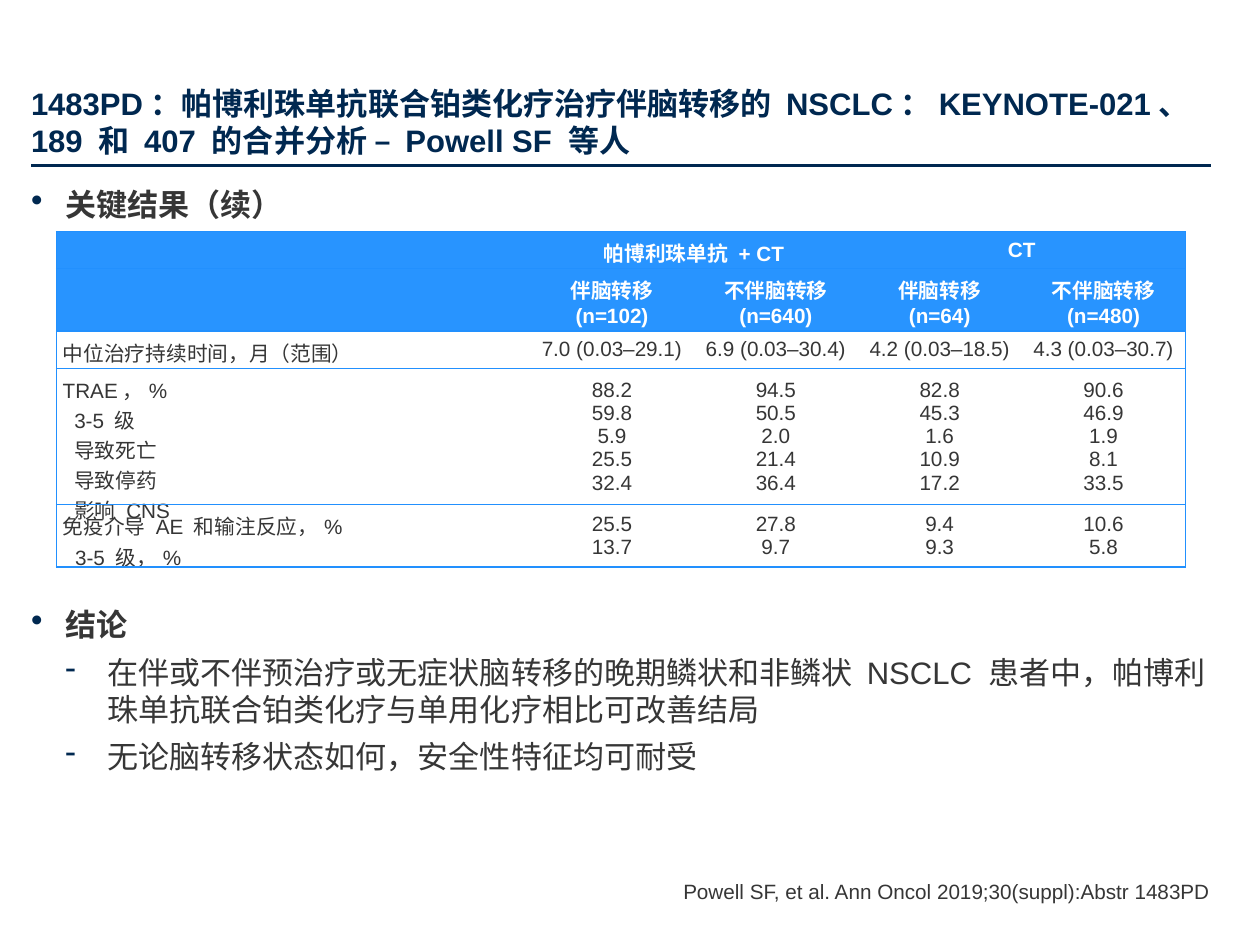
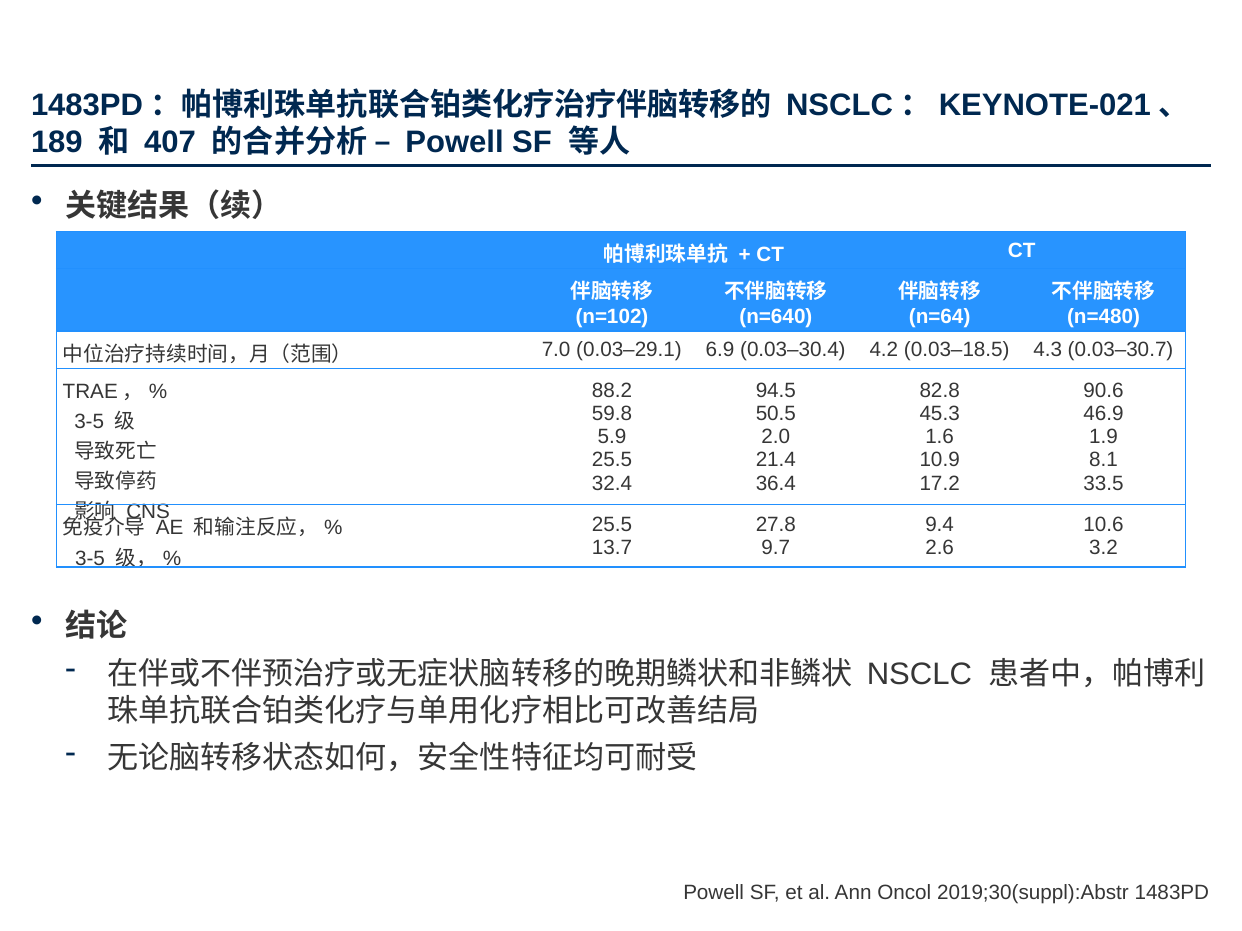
9.3: 9.3 -> 2.6
5.8: 5.8 -> 3.2
